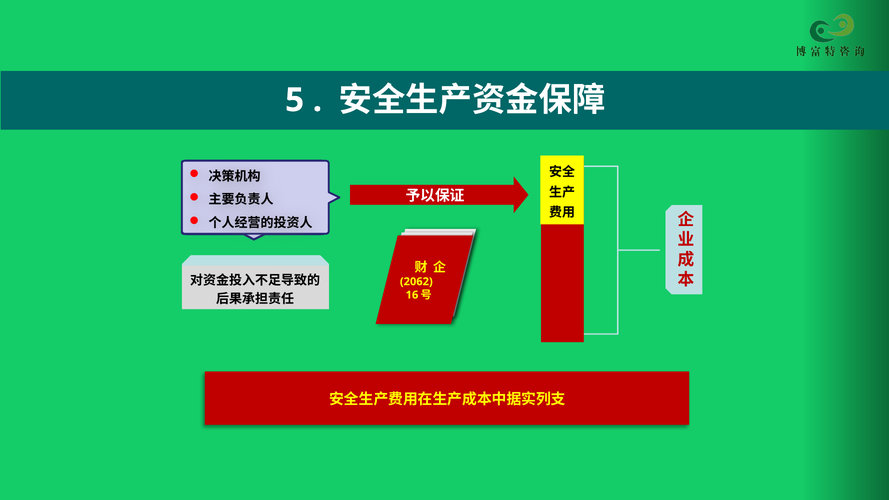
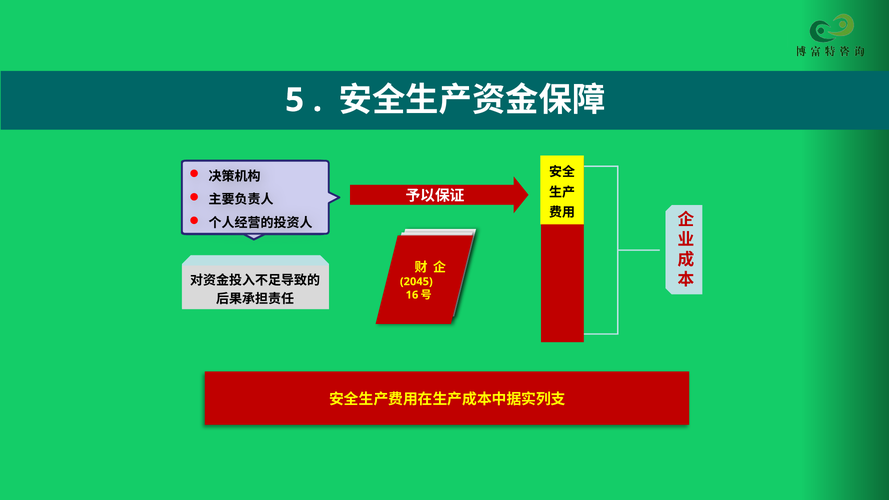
2062: 2062 -> 2045
